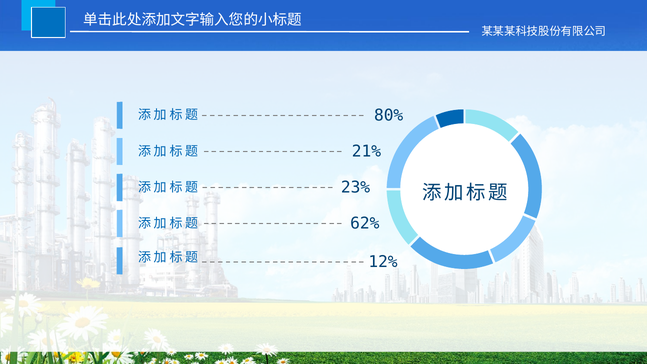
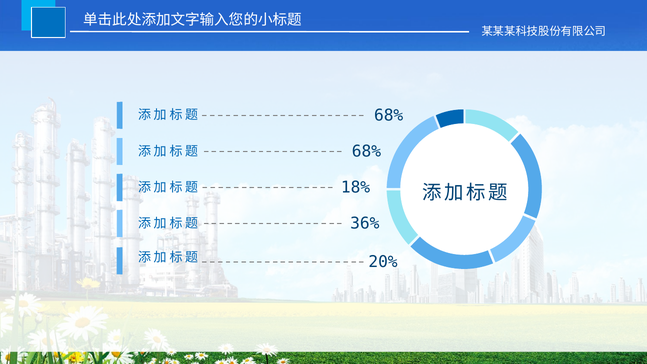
80% at (389, 115): 80% -> 68%
21% at (366, 151): 21% -> 68%
23%: 23% -> 18%
62%: 62% -> 36%
12%: 12% -> 20%
